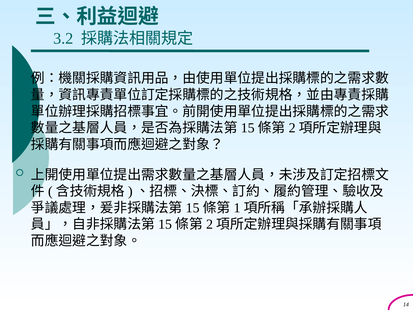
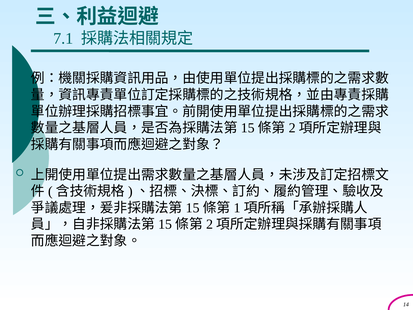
3.2: 3.2 -> 7.1
